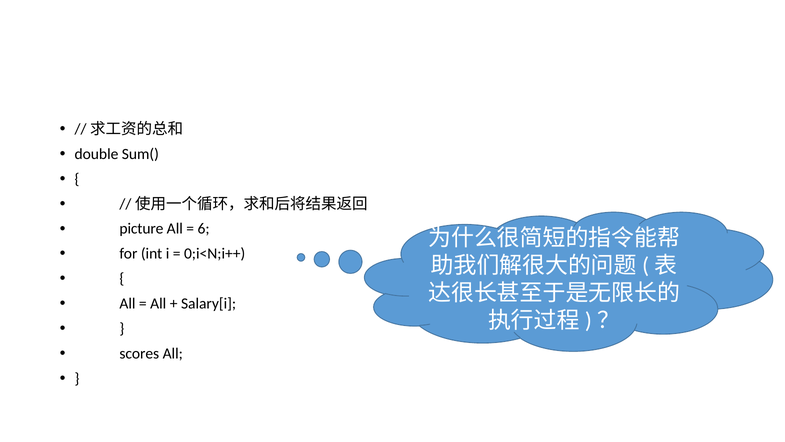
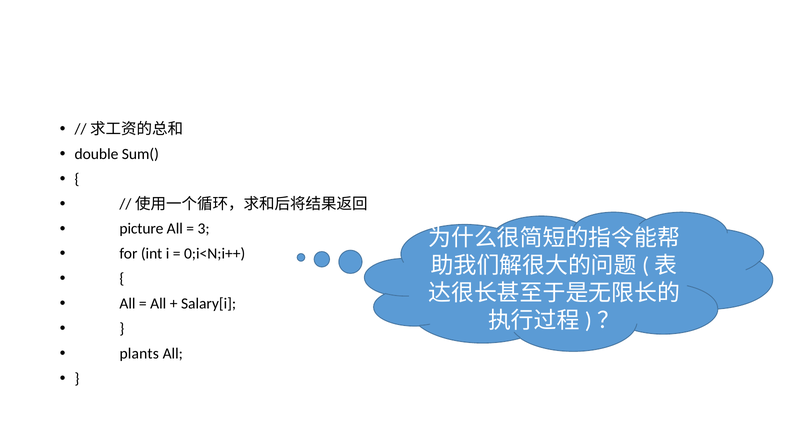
6: 6 -> 3
scores: scores -> plants
